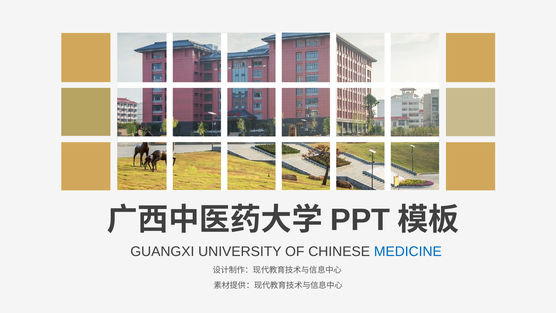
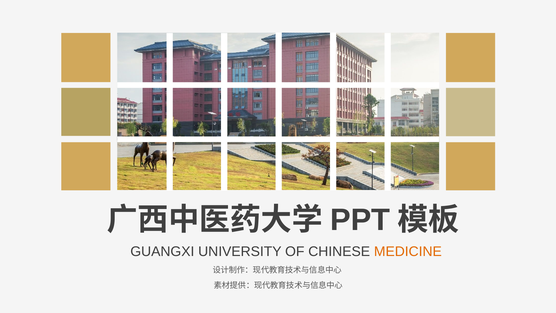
MEDICINE colour: blue -> orange
